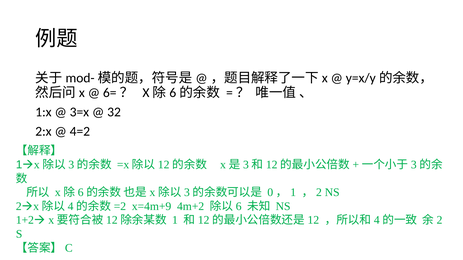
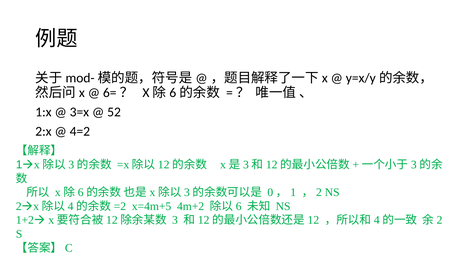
32: 32 -> 52
x=4m+9: x=4m+9 -> x=4m+5
1 at (175, 221): 1 -> 3
